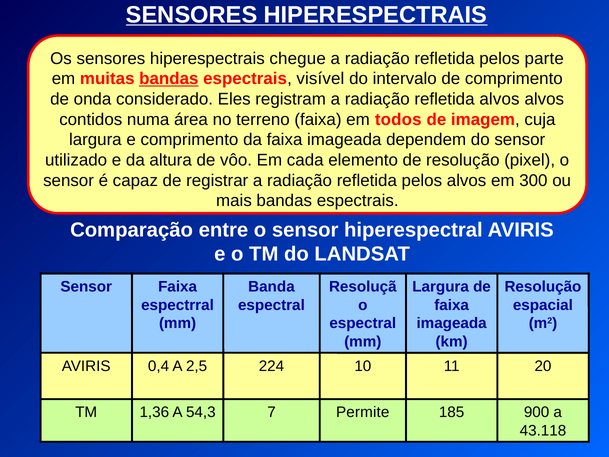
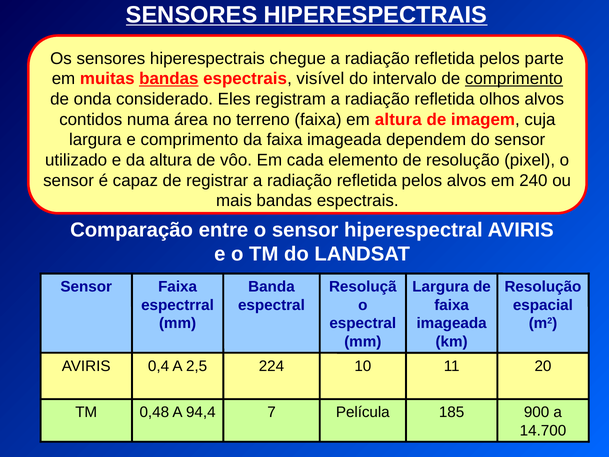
comprimento at (514, 79) underline: none -> present
refletida alvos: alvos -> olhos
em todos: todos -> altura
300: 300 -> 240
1,36: 1,36 -> 0,48
54,3: 54,3 -> 94,4
Permite: Permite -> Película
43.118: 43.118 -> 14.700
